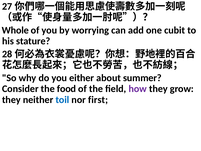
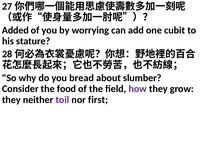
Whole: Whole -> Added
either: either -> bread
summer: summer -> slumber
toil colour: blue -> purple
